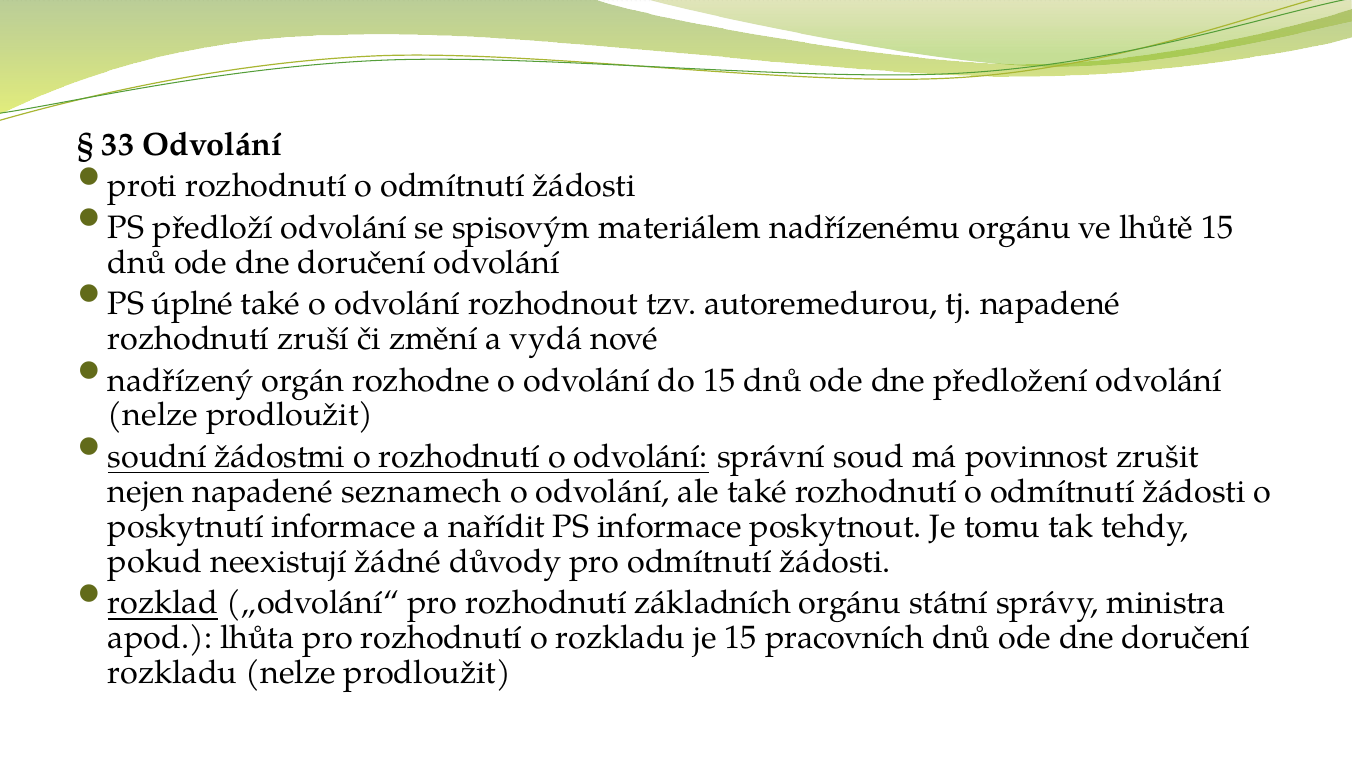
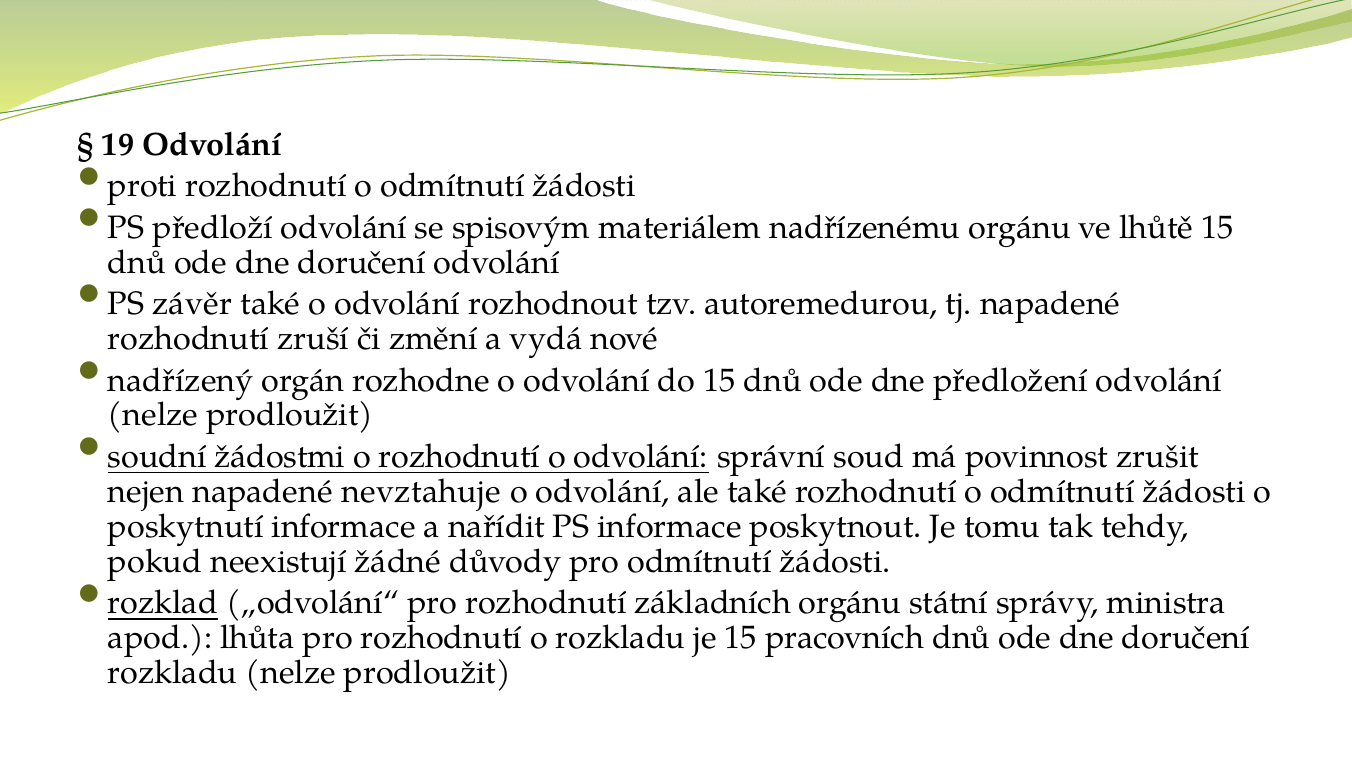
33: 33 -> 19
úplné: úplné -> závěr
seznamech: seznamech -> nevztahuje
